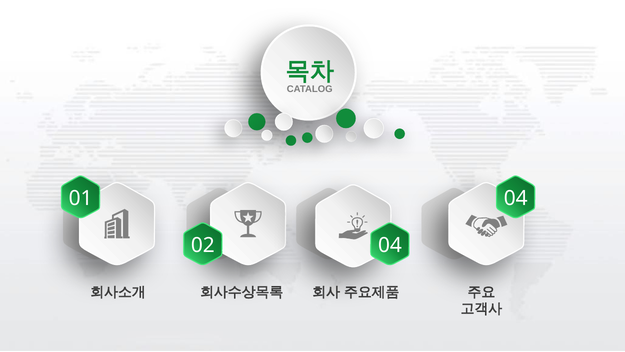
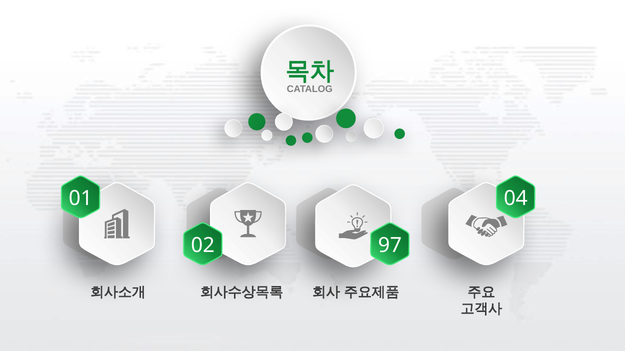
02 04: 04 -> 97
